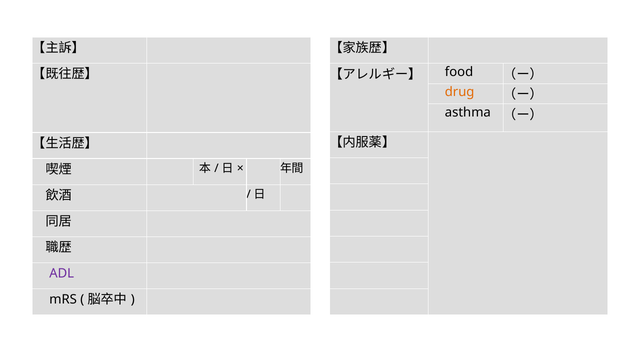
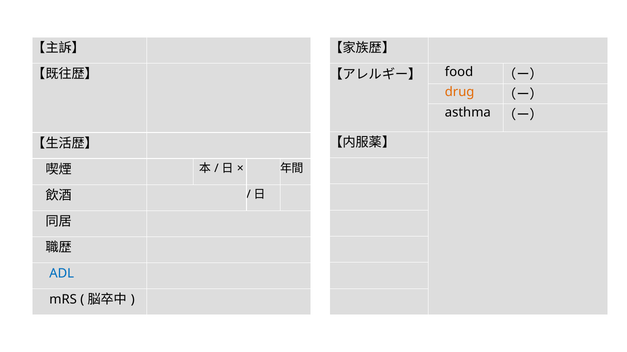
ADL colour: purple -> blue
